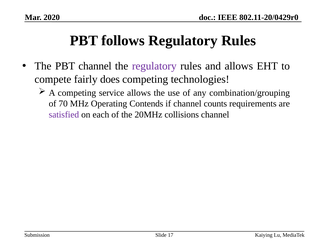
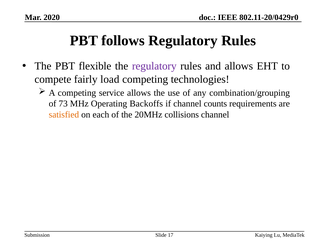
PBT channel: channel -> flexible
does: does -> load
70: 70 -> 73
Contends: Contends -> Backoffs
satisfied colour: purple -> orange
